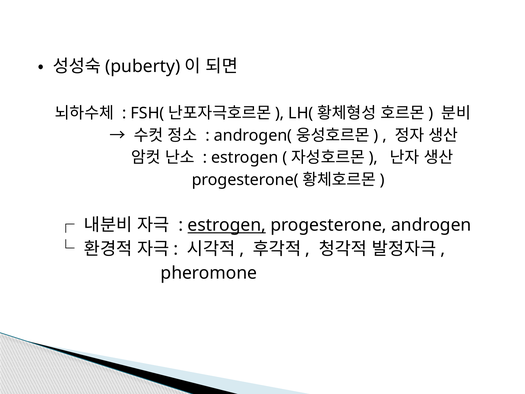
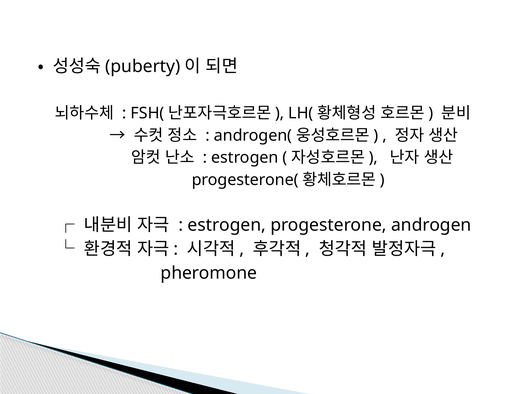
estrogen at (227, 225) underline: present -> none
